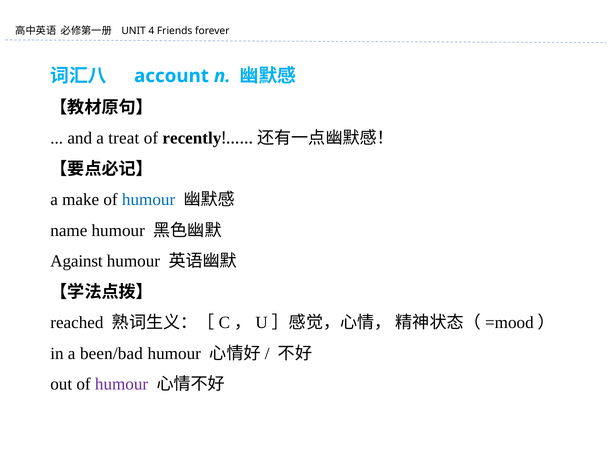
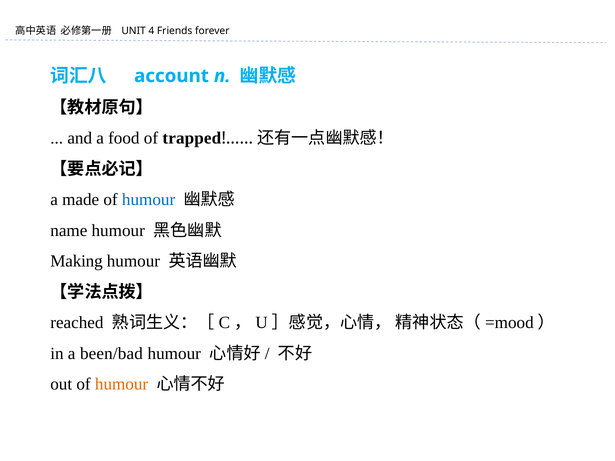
treat: treat -> food
recently: recently -> trapped
make: make -> made
Against: Against -> Making
humour at (122, 384) colour: purple -> orange
